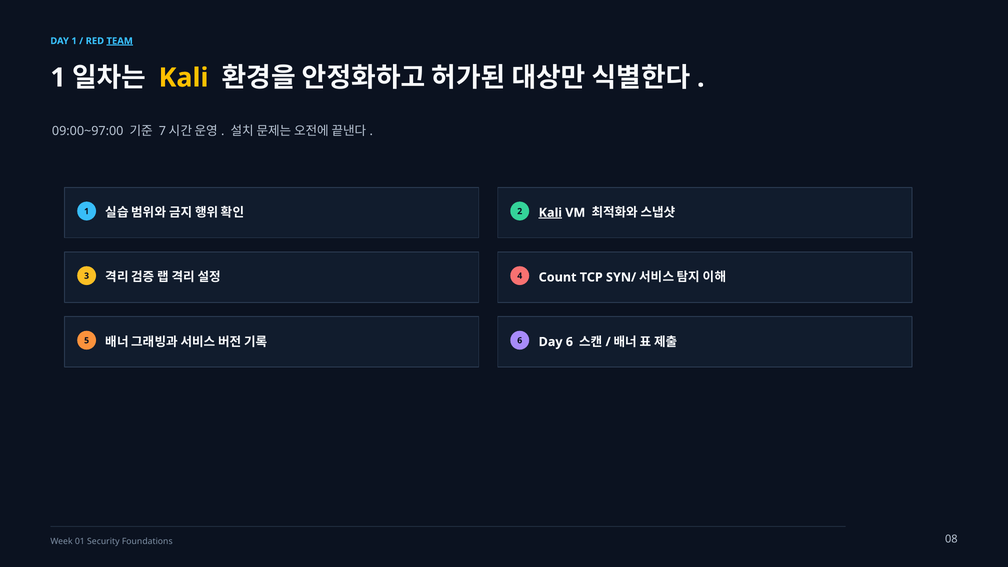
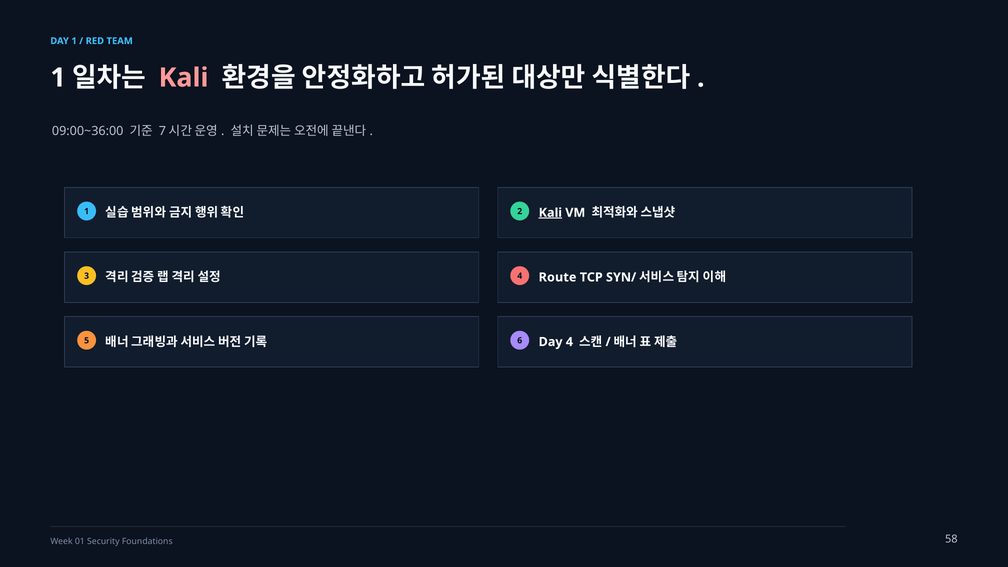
TEAM underline: present -> none
Kali at (184, 78) colour: yellow -> pink
09:00~97:00: 09:00~97:00 -> 09:00~36:00
Count: Count -> Route
Day 6: 6 -> 4
08: 08 -> 58
